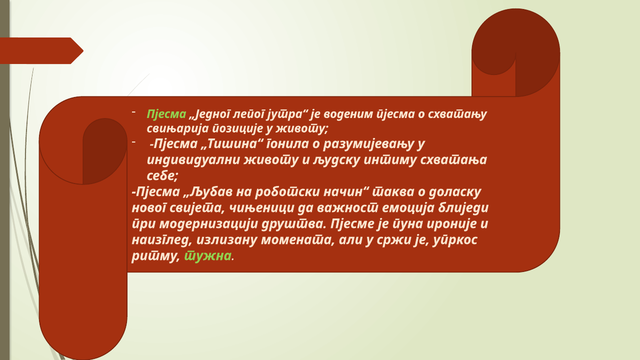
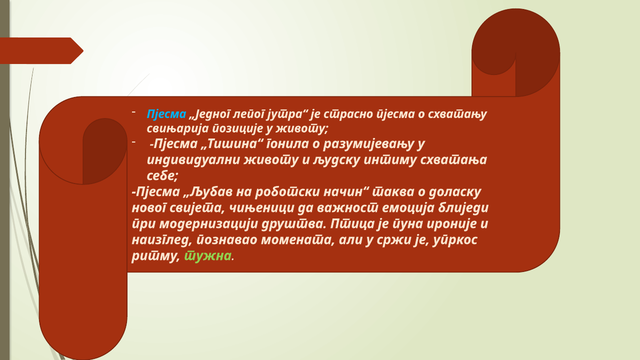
Пјесма at (166, 114) colour: light green -> light blue
воденим: воденим -> страсно
Пјесме: Пјесме -> Птица
излизану: излизану -> познавао
